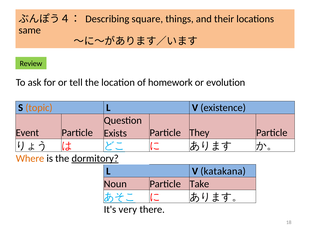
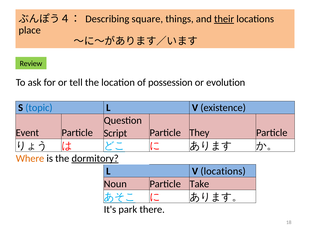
their underline: none -> present
same: same -> place
homework: homework -> possession
topic colour: orange -> blue
Exists: Exists -> Script
V katakana: katakana -> locations
very: very -> park
